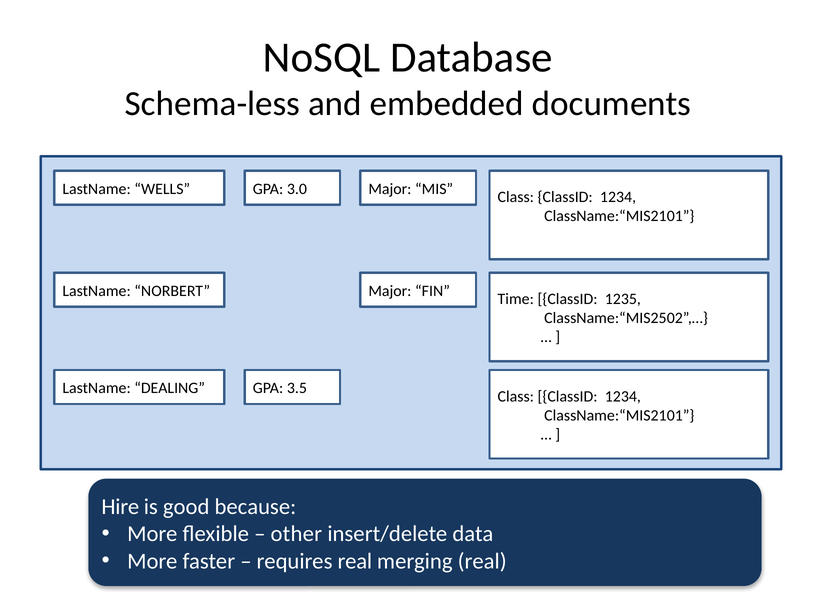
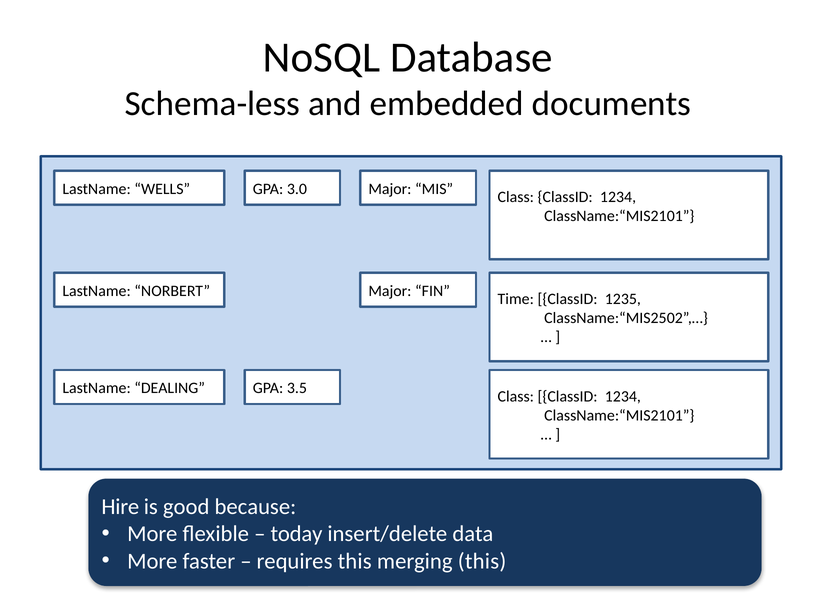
other: other -> today
requires real: real -> this
merging real: real -> this
